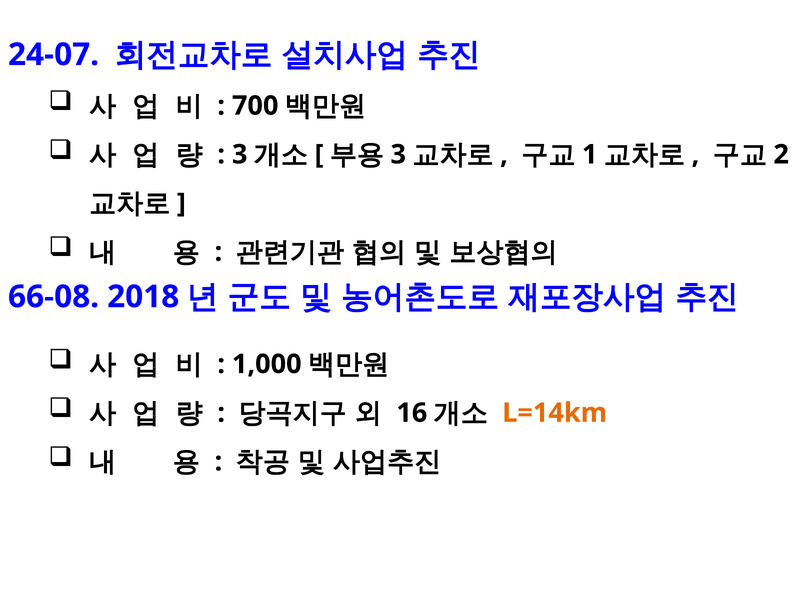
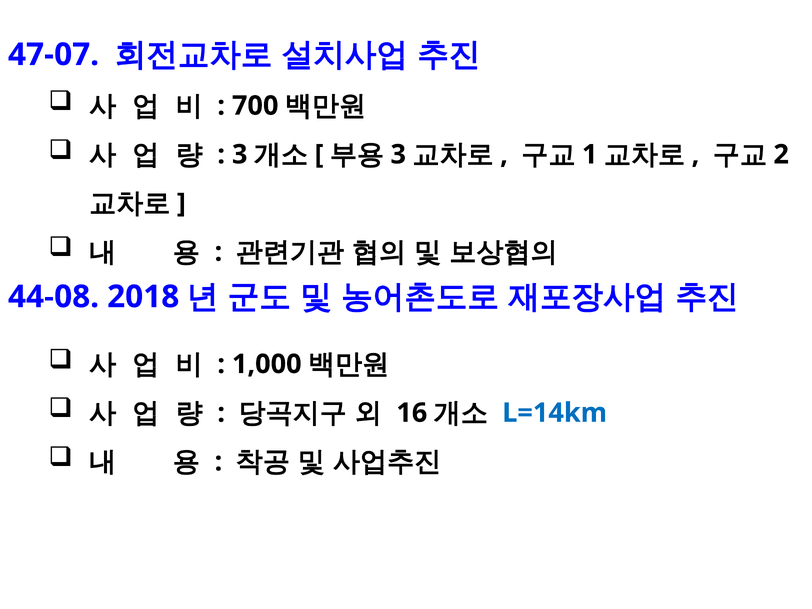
24-07: 24-07 -> 47-07
66-08: 66-08 -> 44-08
L=14km colour: orange -> blue
